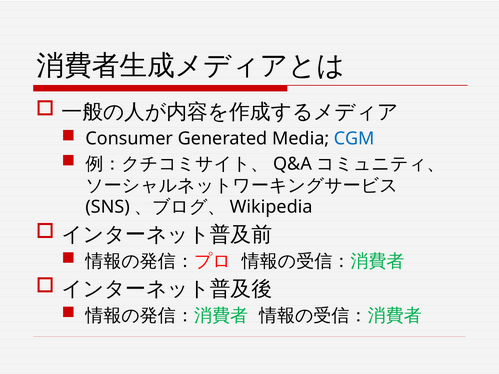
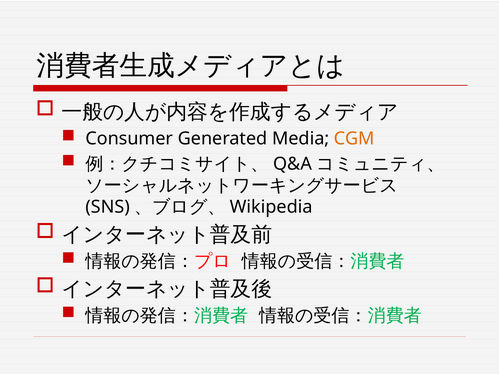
CGM colour: blue -> orange
